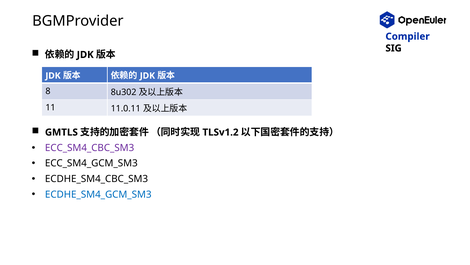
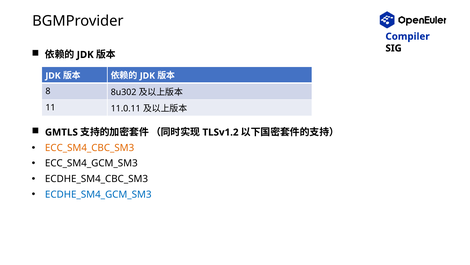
ECC_SM4_CBC_SM3 colour: purple -> orange
